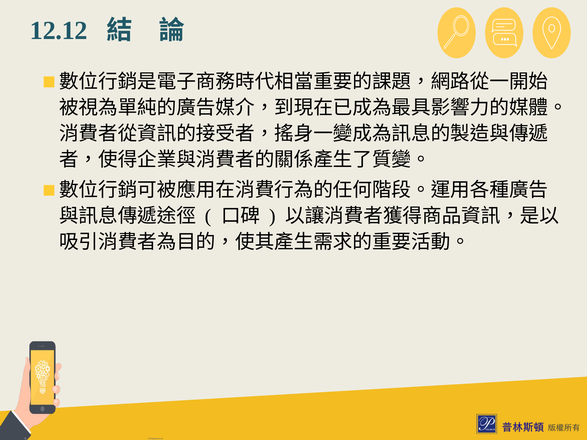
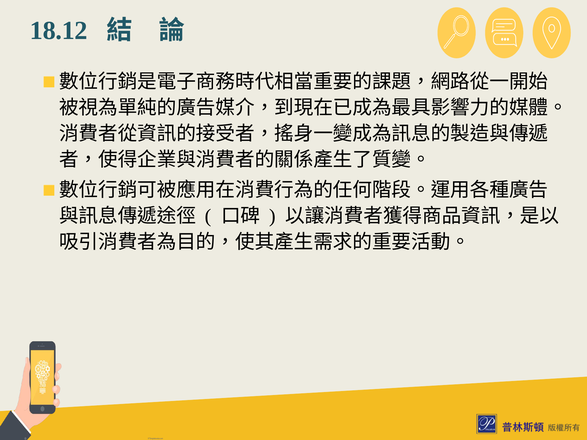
12.12: 12.12 -> 18.12
